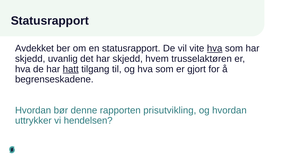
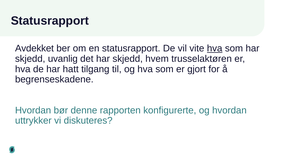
hatt underline: present -> none
prisutvikling: prisutvikling -> konfigurerte
hendelsen: hendelsen -> diskuteres
